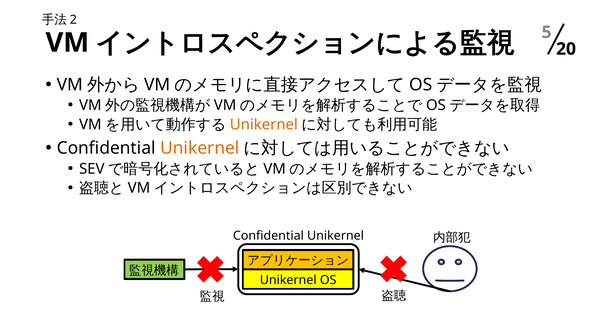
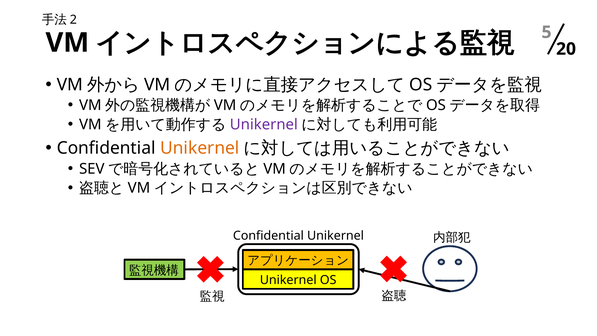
Unikernel at (264, 124) colour: orange -> purple
